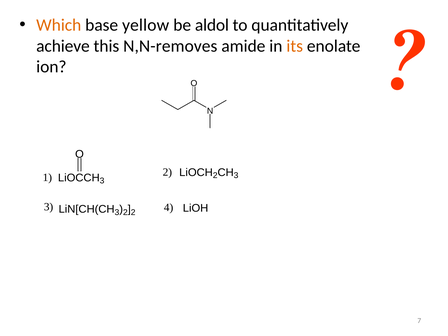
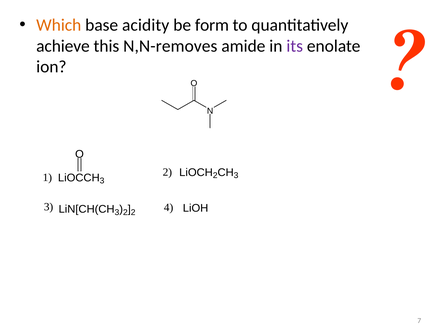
yellow: yellow -> acidity
aldol: aldol -> form
its colour: orange -> purple
